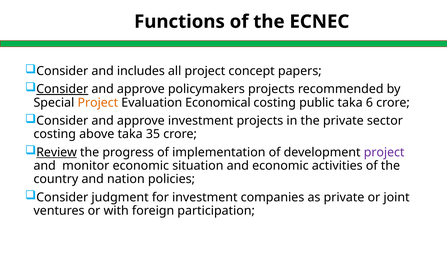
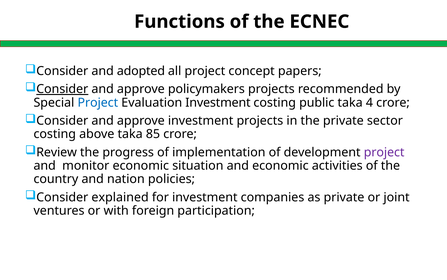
includes: includes -> adopted
Project at (98, 102) colour: orange -> blue
Evaluation Economical: Economical -> Investment
6: 6 -> 4
35: 35 -> 85
Review underline: present -> none
judgment: judgment -> explained
